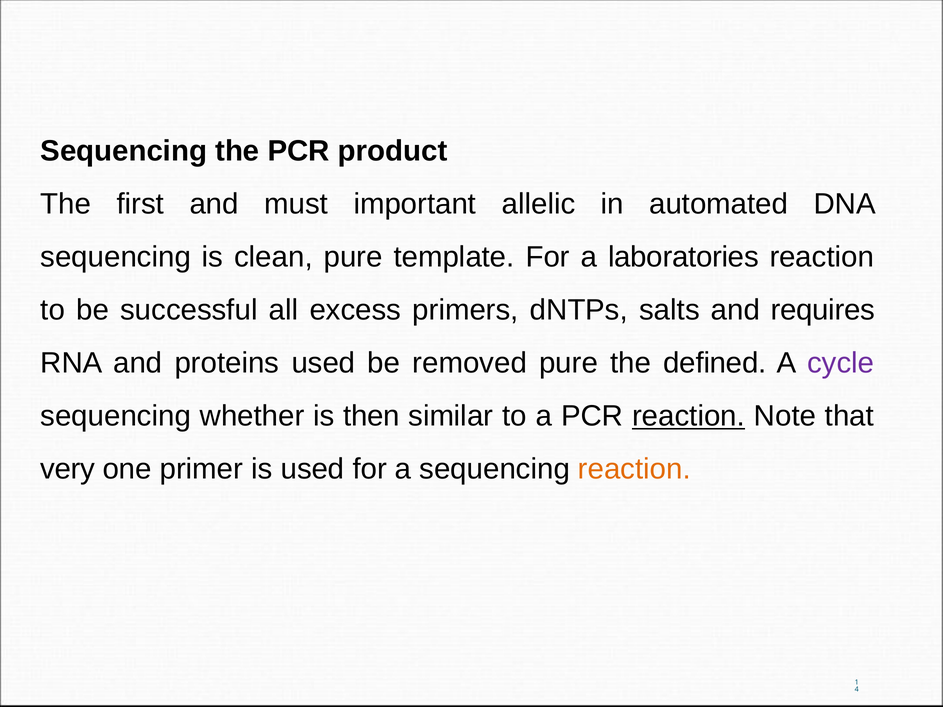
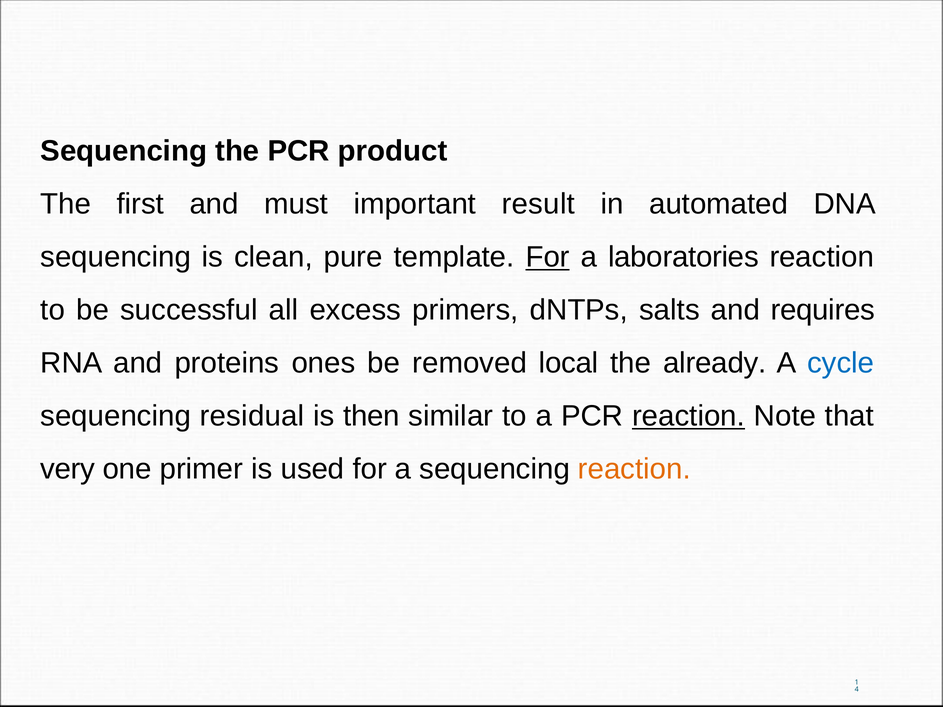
allelic: allelic -> result
For at (548, 257) underline: none -> present
proteins used: used -> ones
removed pure: pure -> local
defined: defined -> already
cycle colour: purple -> blue
whether: whether -> residual
